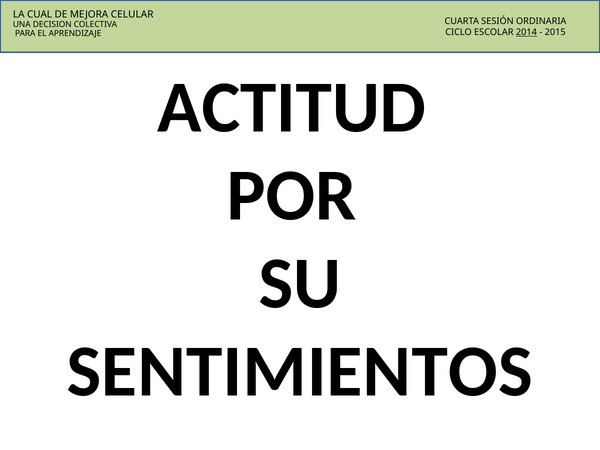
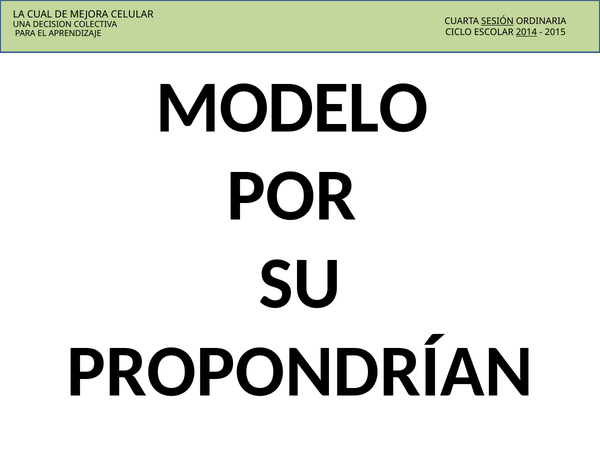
SESIÓN underline: none -> present
ACTITUD: ACTITUD -> MODELO
SENTIMIENTOS: SENTIMIENTOS -> PROPONDRÍAN
